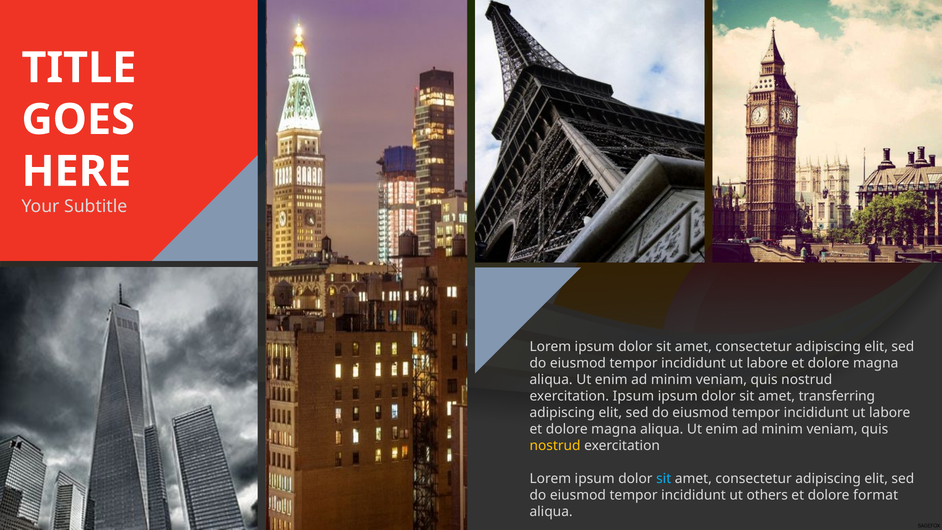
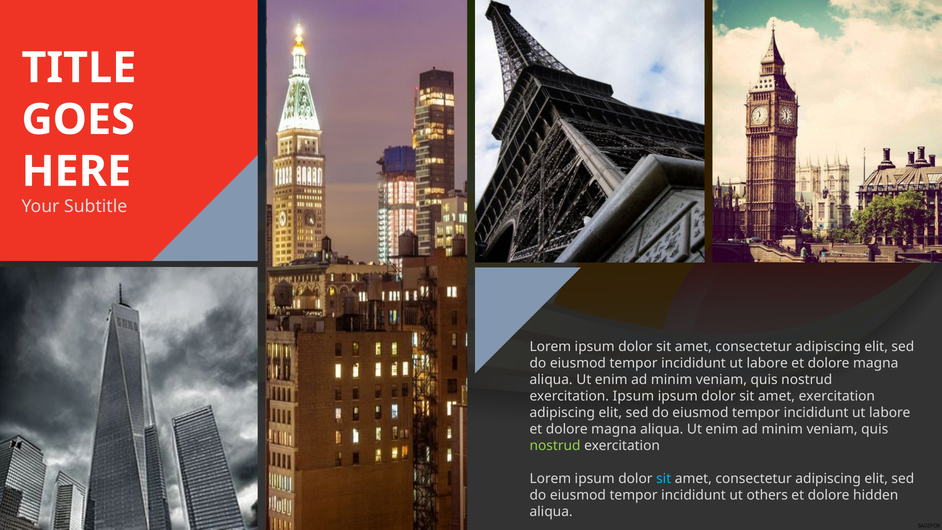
amet transferring: transferring -> exercitation
nostrud at (555, 446) colour: yellow -> light green
format: format -> hidden
